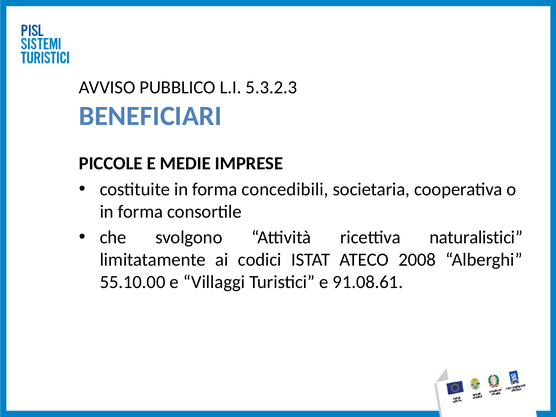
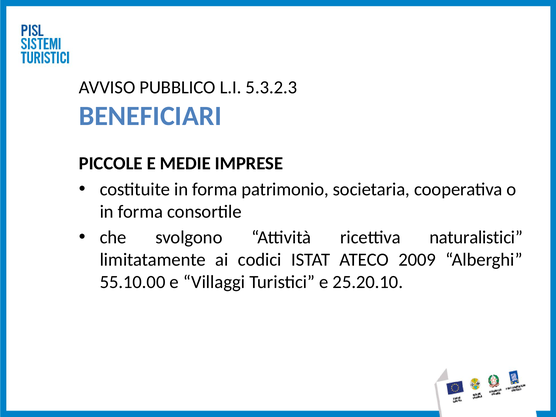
concedibili: concedibili -> patrimonio
2008: 2008 -> 2009
91.08.61: 91.08.61 -> 25.20.10
